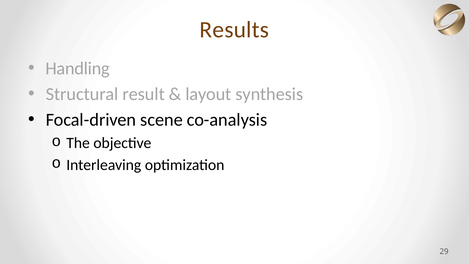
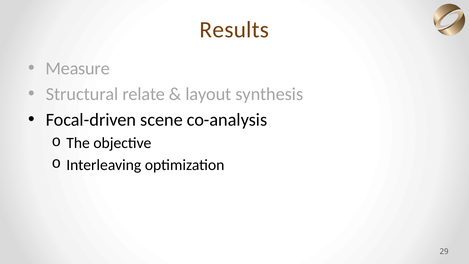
Handling: Handling -> Measure
result: result -> relate
